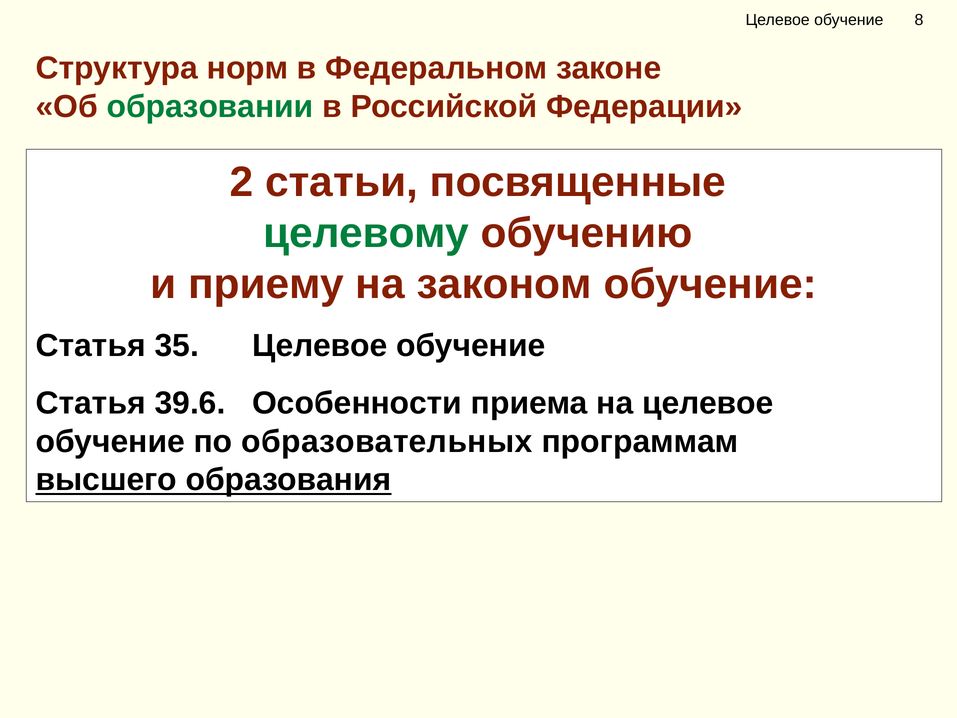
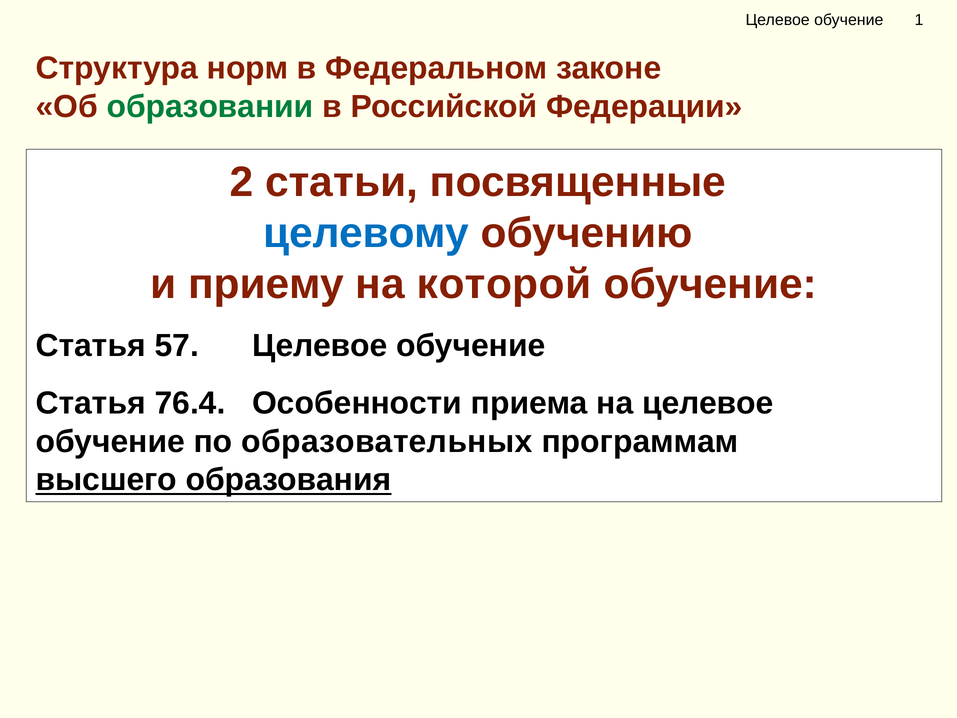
8: 8 -> 1
целевому colour: green -> blue
законом: законом -> которой
35: 35 -> 57
39.6: 39.6 -> 76.4
